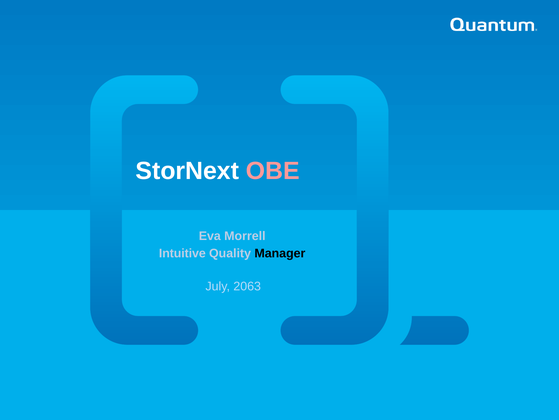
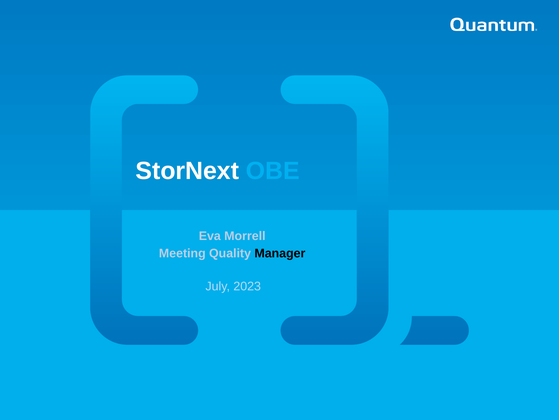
OBE colour: pink -> light blue
Intuitive: Intuitive -> Meeting
2063: 2063 -> 2023
